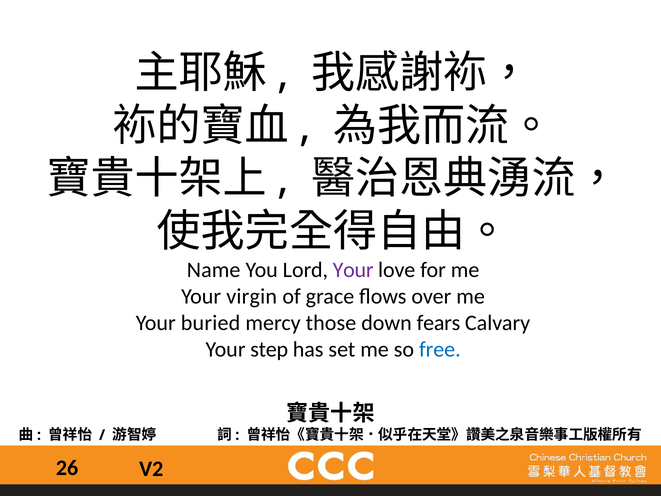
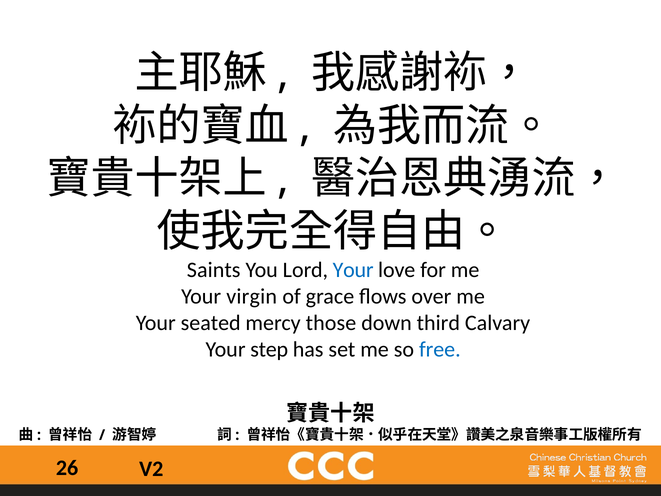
Name: Name -> Saints
Your at (353, 270) colour: purple -> blue
buried: buried -> seated
fears: fears -> third
